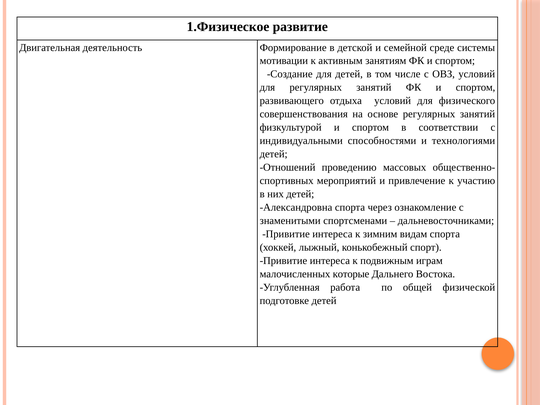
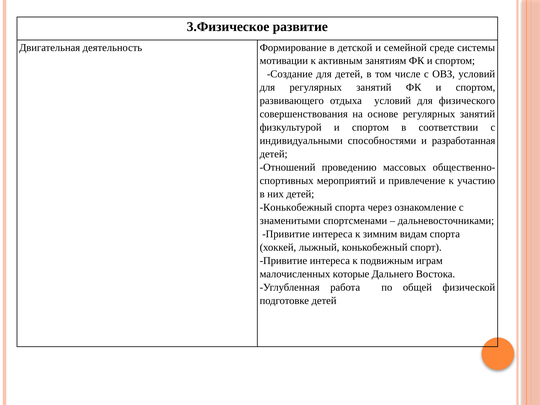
1.Физическое: 1.Физическое -> 3.Физическое
технологиями: технологиями -> разработанная
Александровна at (296, 207): Александровна -> Конькобежный
